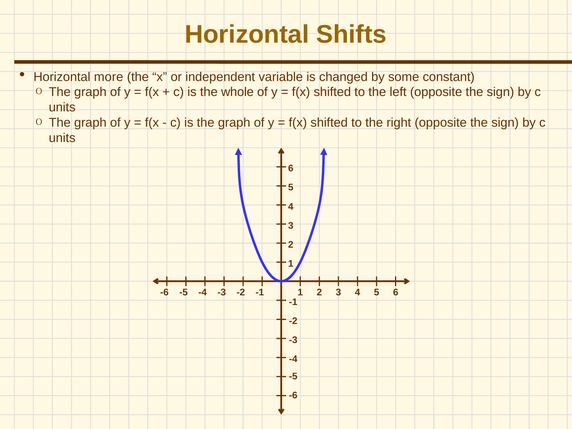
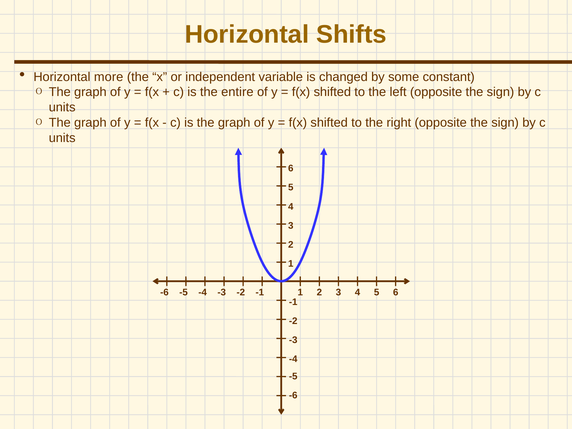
whole: whole -> entire
